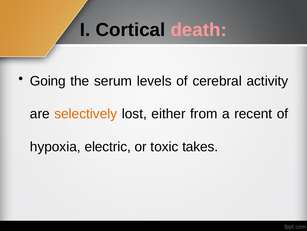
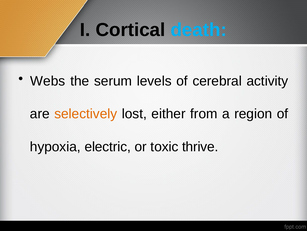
death colour: pink -> light blue
Going: Going -> Webs
recent: recent -> region
takes: takes -> thrive
